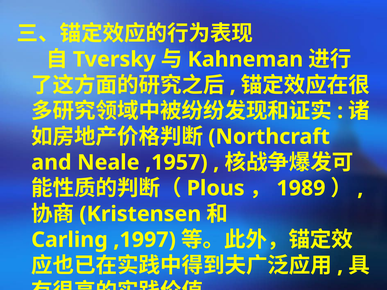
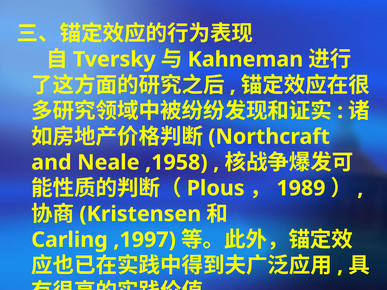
,1957: ,1957 -> ,1958
